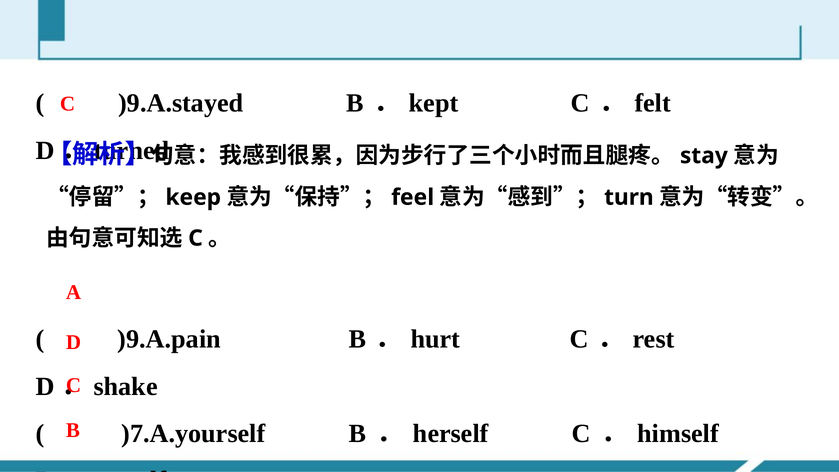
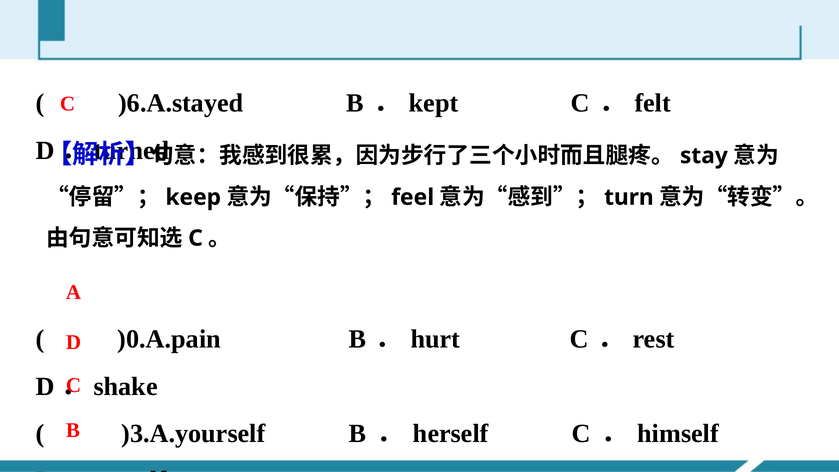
)9.A.stayed: )9.A.stayed -> )6.A.stayed
)9.A.pain: )9.A.pain -> )0.A.pain
)7.A.yourself: )7.A.yourself -> )3.A.yourself
